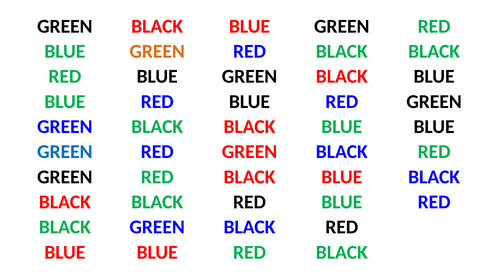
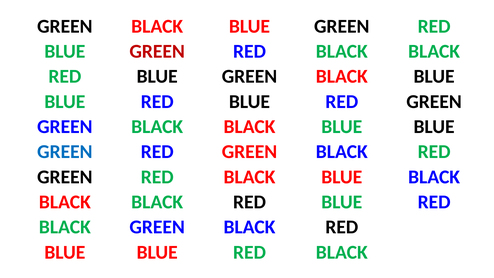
GREEN at (157, 51) colour: orange -> red
